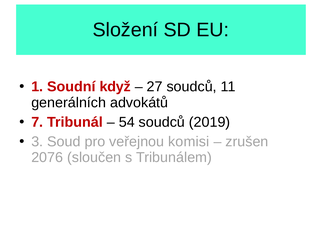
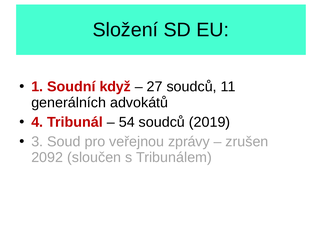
7: 7 -> 4
komisi: komisi -> zprávy
2076: 2076 -> 2092
